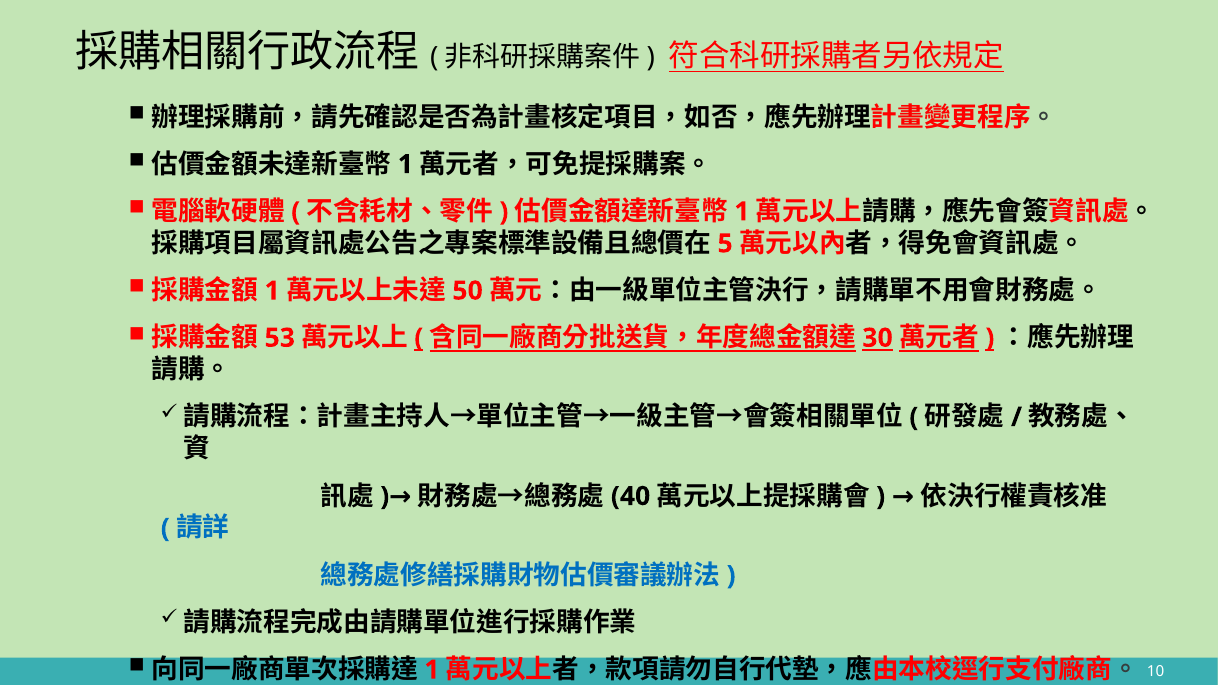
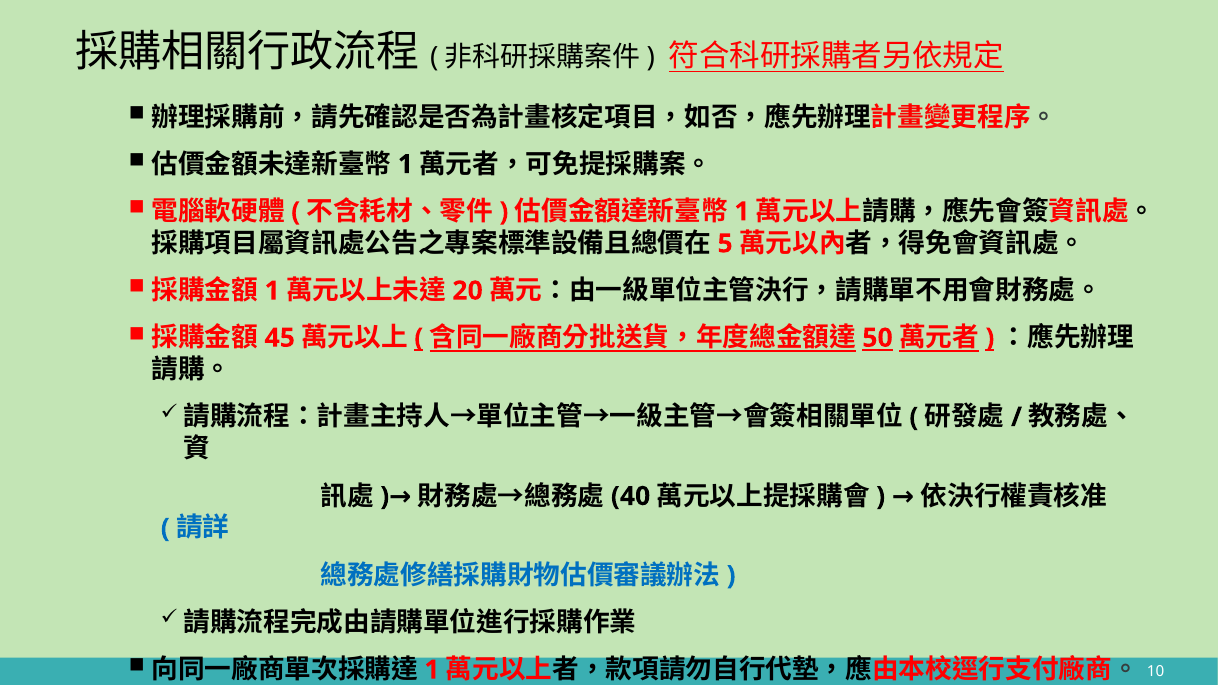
50: 50 -> 20
53: 53 -> 45
30: 30 -> 50
